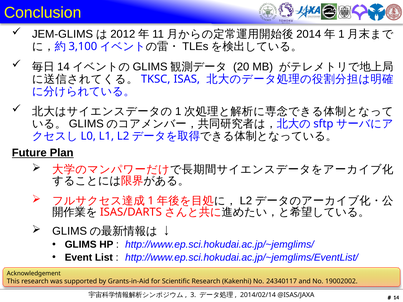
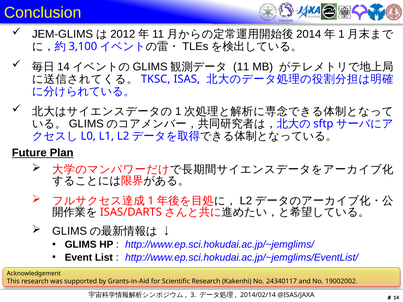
20 at (241, 67): 20 -> 11
